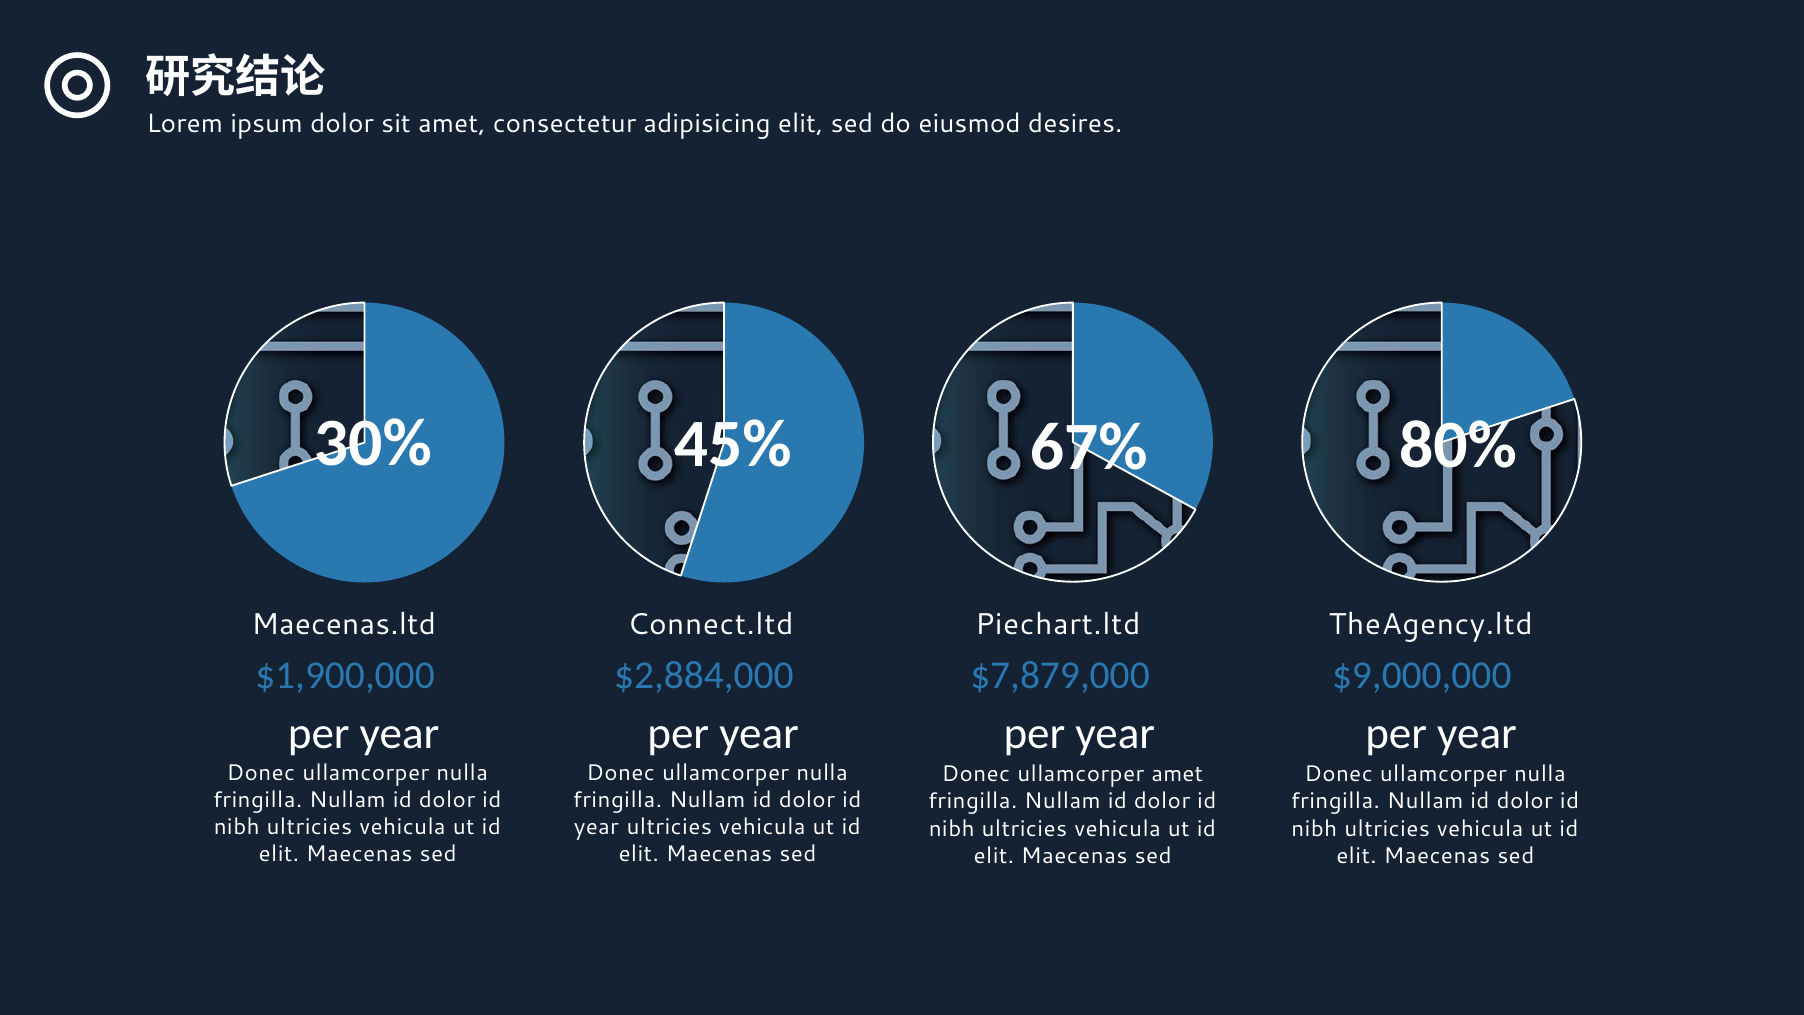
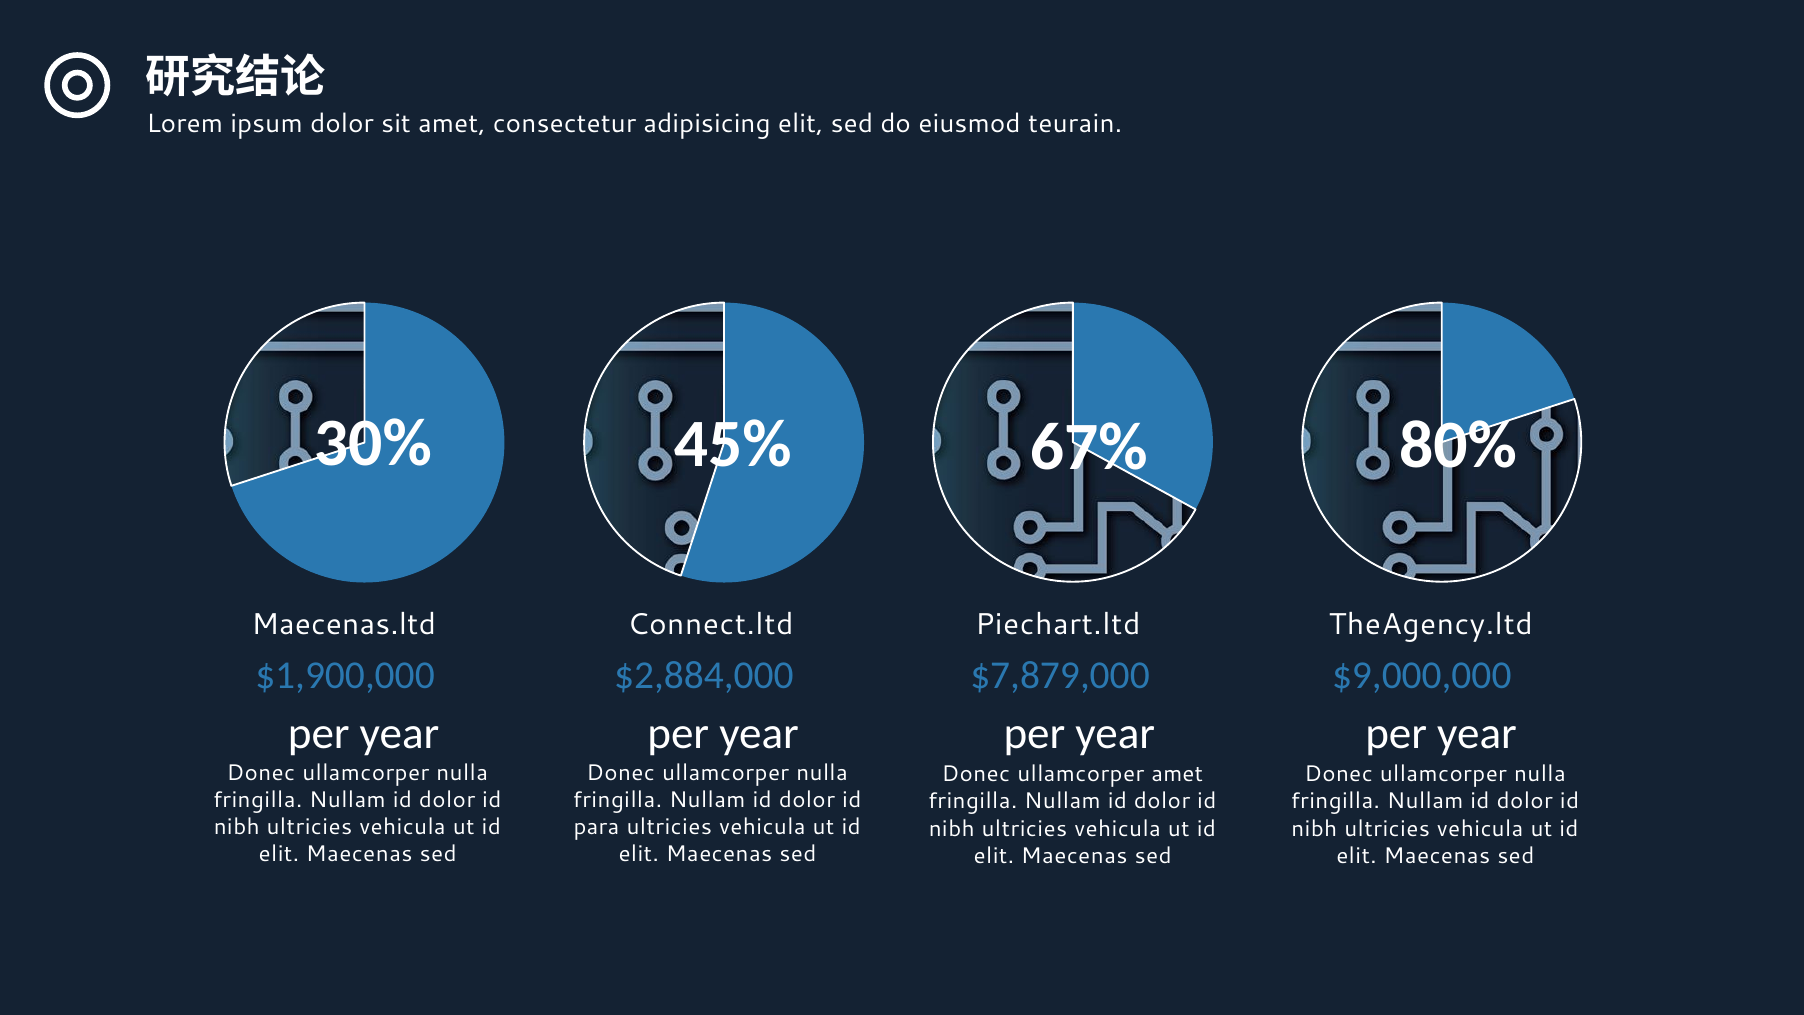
desires: desires -> teurain
year at (596, 827): year -> para
